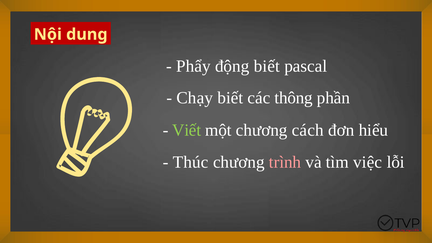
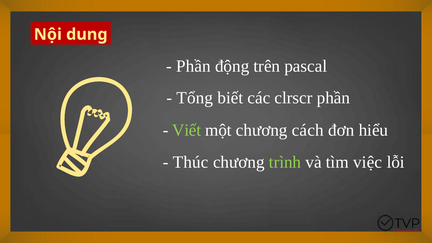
Phẩy at (193, 66): Phẩy -> Phần
động biết: biết -> trên
Chạy: Chạy -> Tổng
thông: thông -> clrscr
trình colour: pink -> light green
